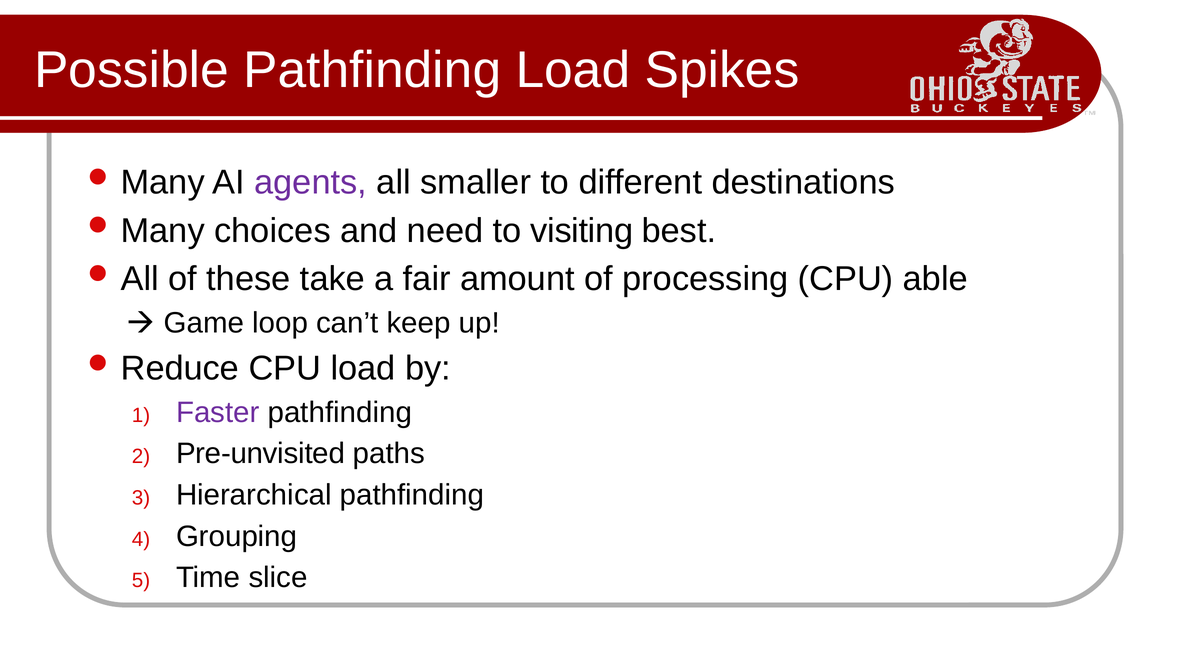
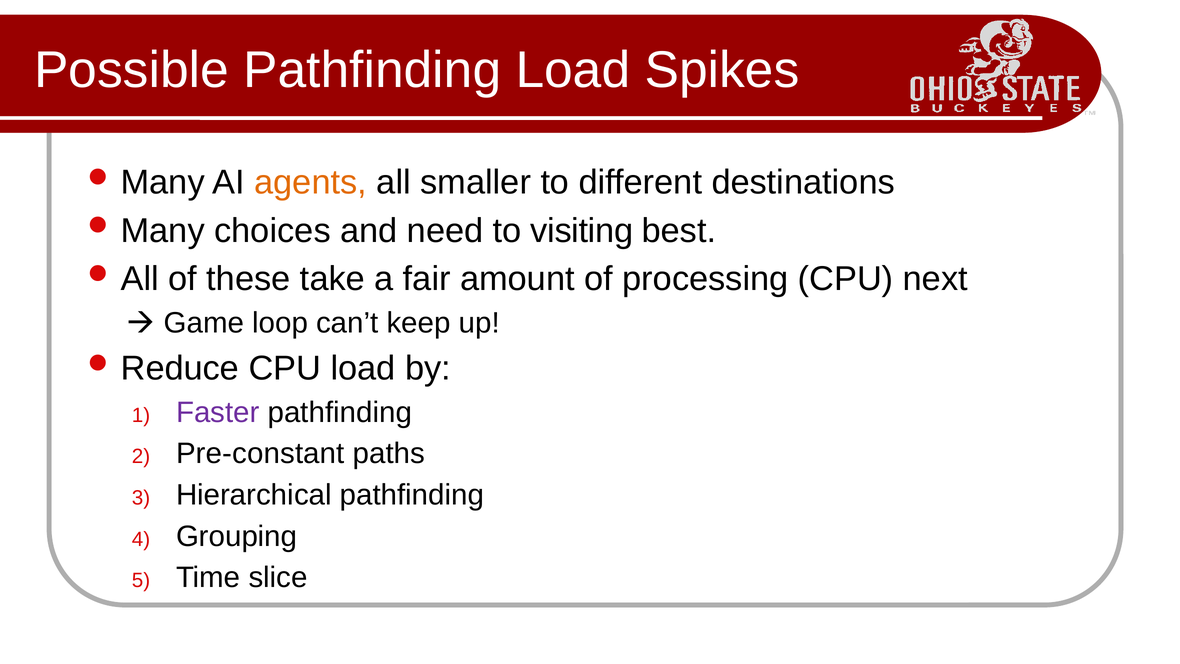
agents colour: purple -> orange
able: able -> next
Pre-unvisited: Pre-unvisited -> Pre-constant
